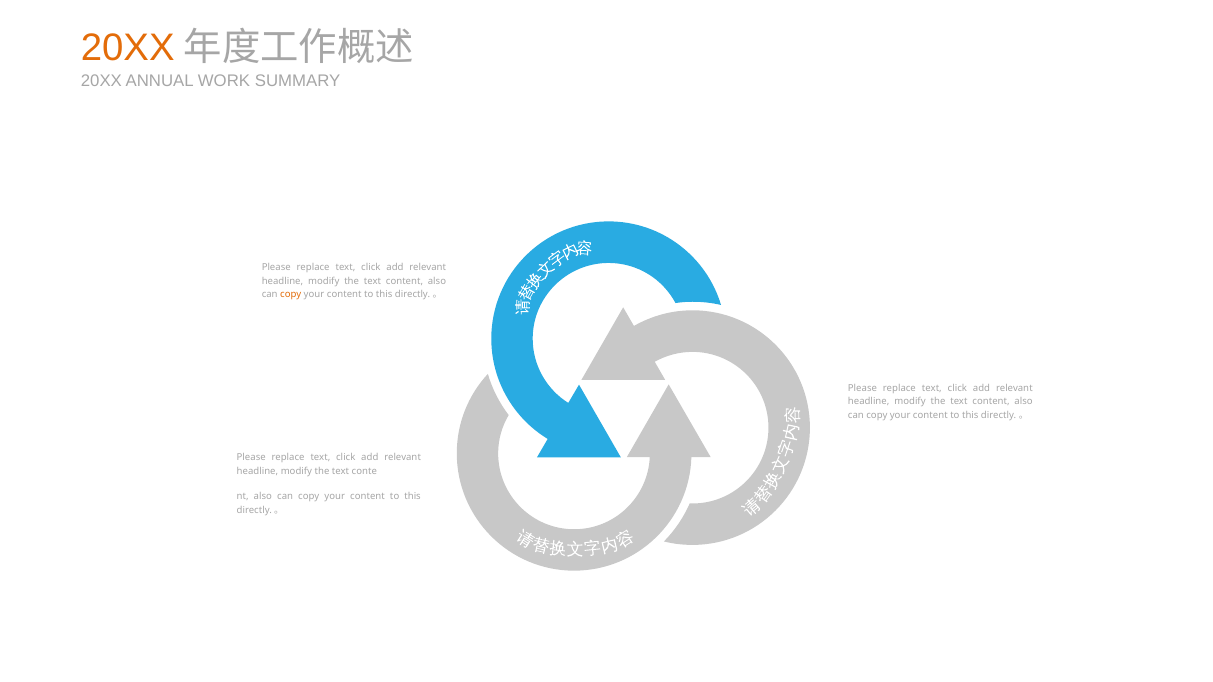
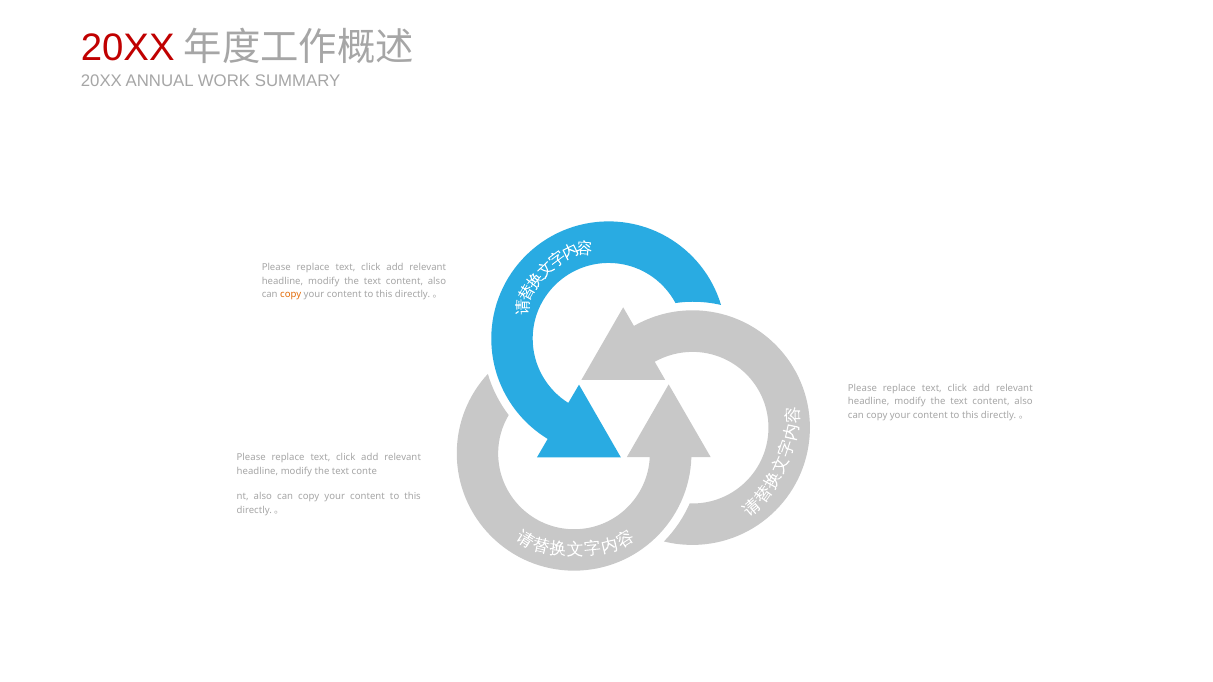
20XX at (128, 48) colour: orange -> red
